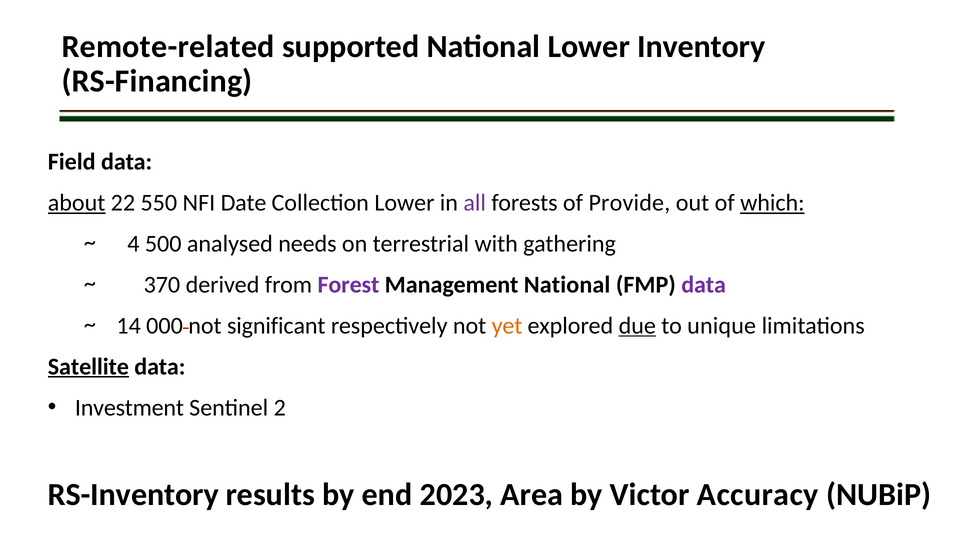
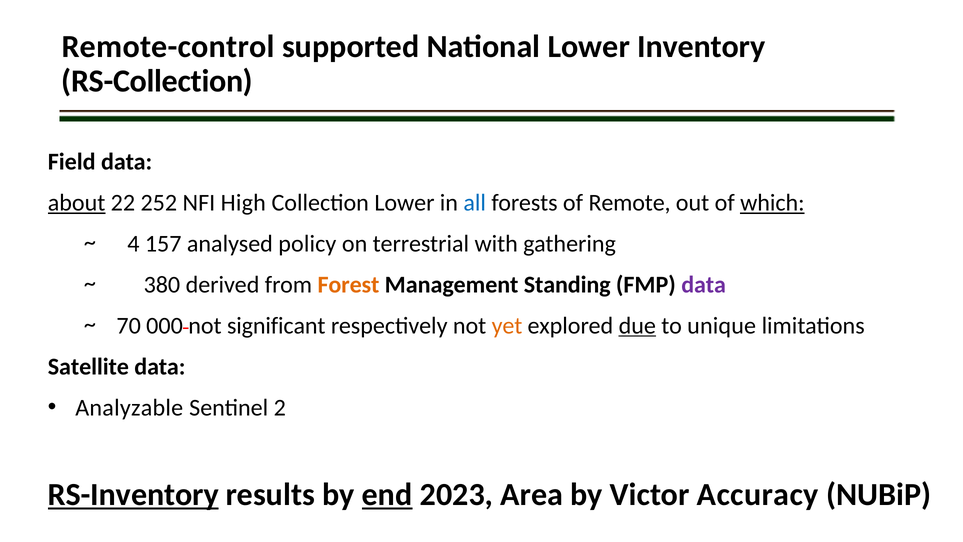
Remote-related: Remote-related -> Remote-control
RS-Financing: RS-Financing -> RS-Collection
550: 550 -> 252
Date: Date -> High
all colour: purple -> blue
Provide: Provide -> Remote
500: 500 -> 157
needs: needs -> policy
370: 370 -> 380
Forest colour: purple -> orange
Management National: National -> Standing
14: 14 -> 70
Satellite underline: present -> none
Investment: Investment -> Analyzable
RS-Inventory underline: none -> present
end underline: none -> present
